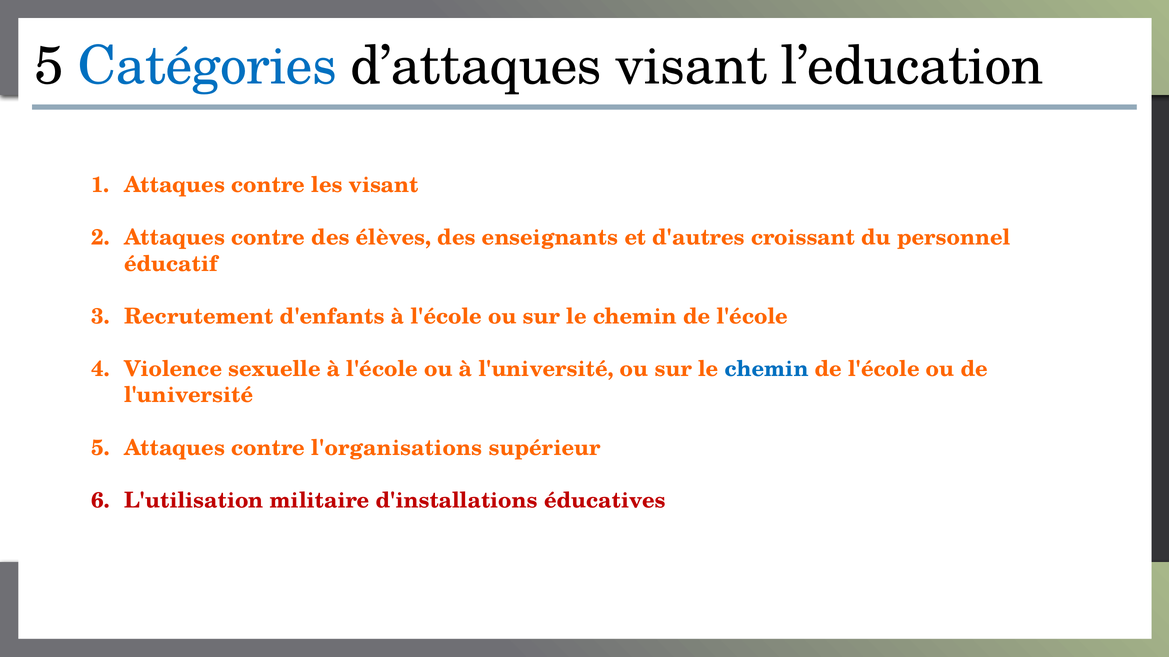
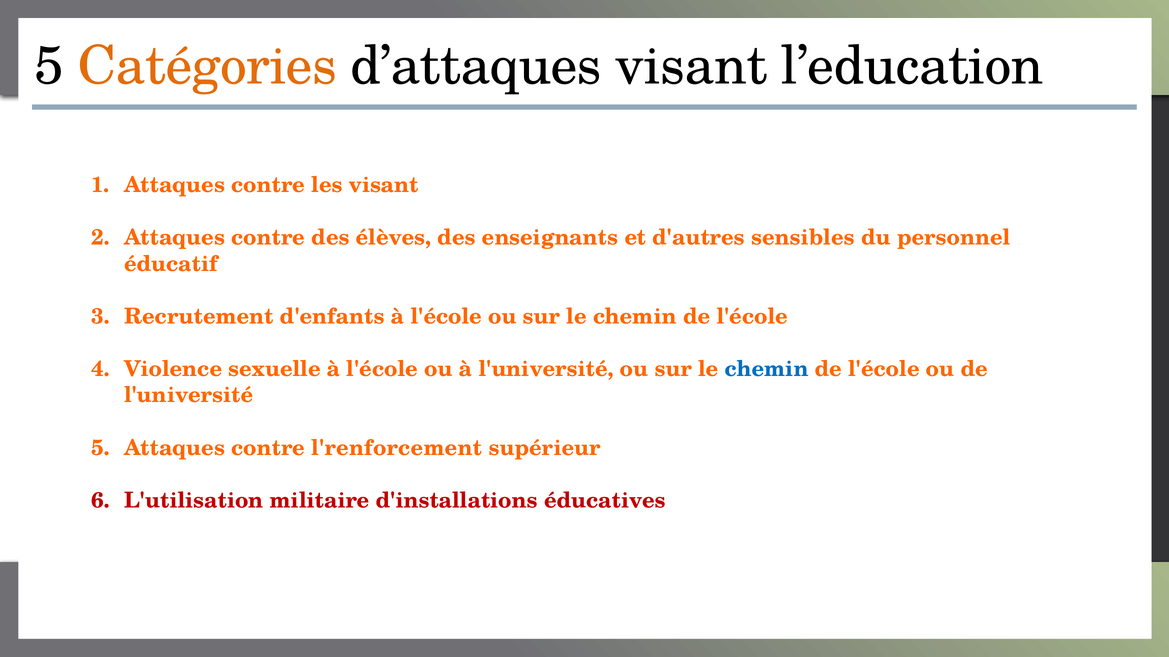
Catégories colour: blue -> orange
croissant: croissant -> sensibles
l'organisations: l'organisations -> l'renforcement
